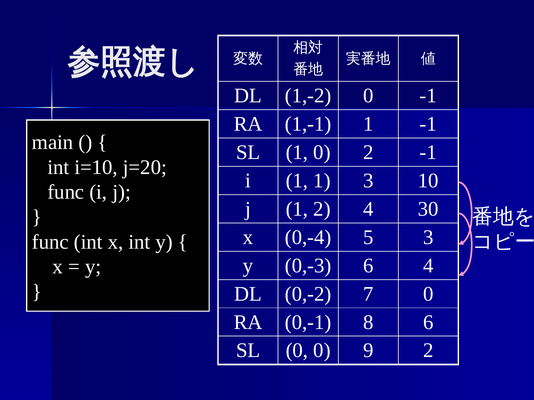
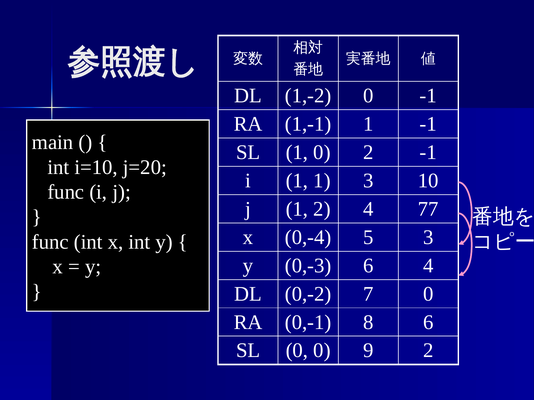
30: 30 -> 77
